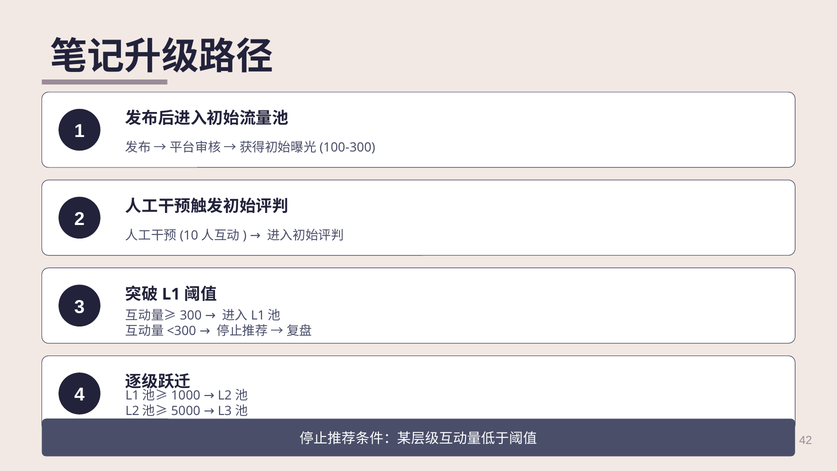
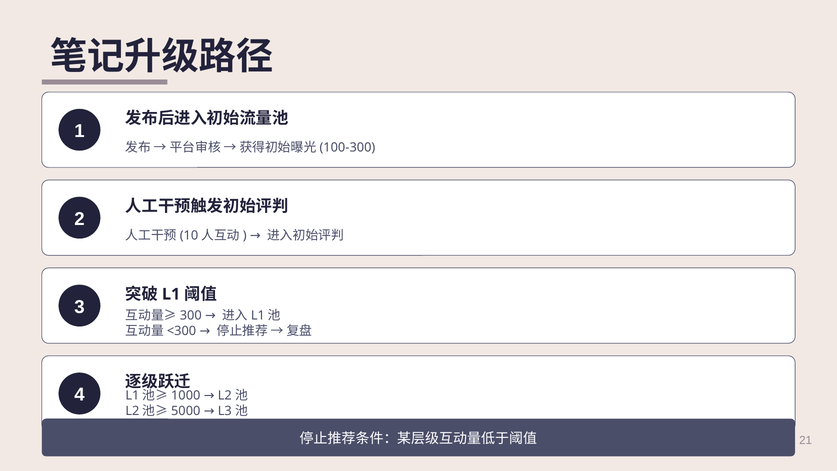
42: 42 -> 21
